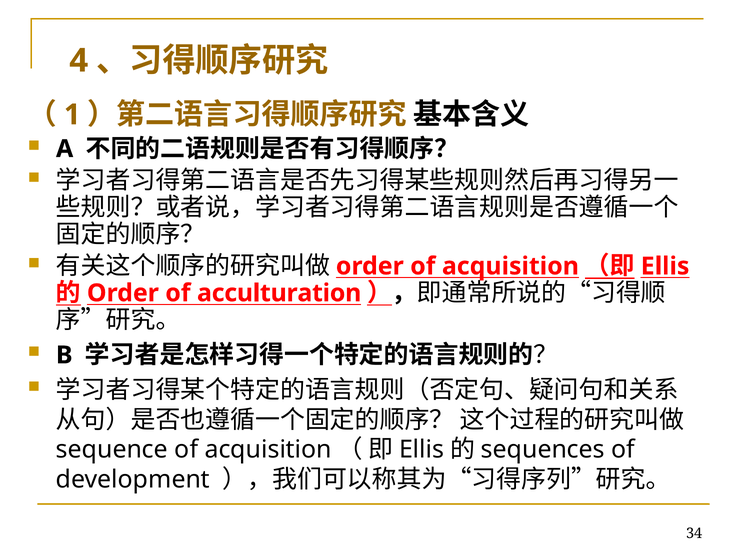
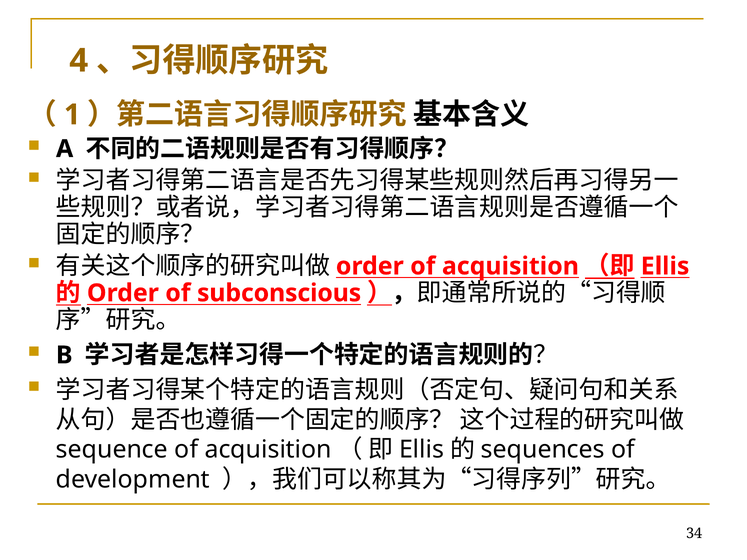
acculturation: acculturation -> subconscious
